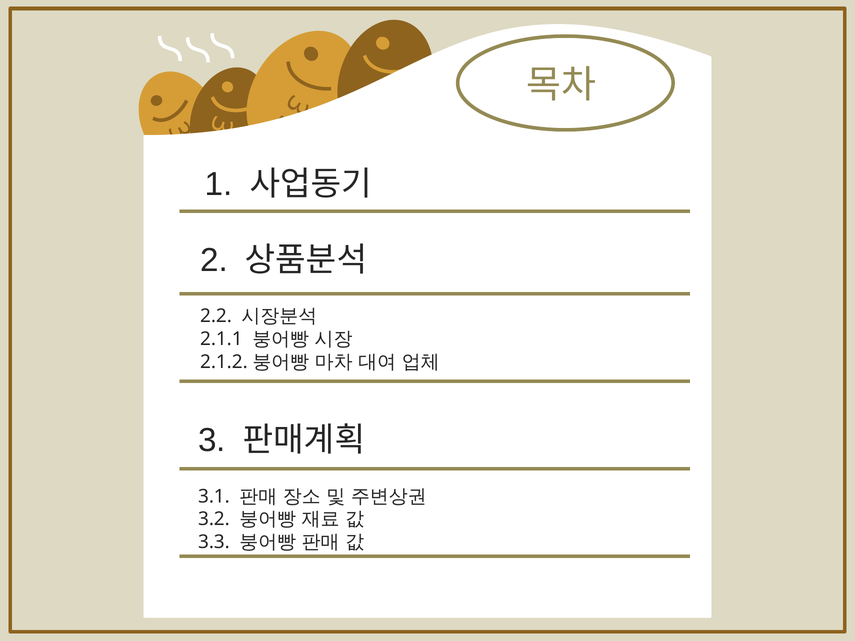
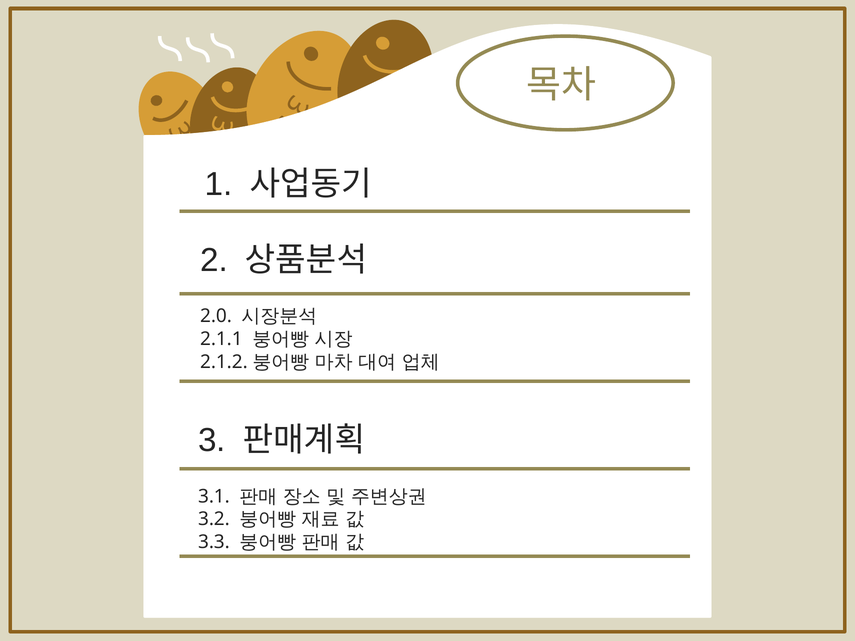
2.2: 2.2 -> 2.0
